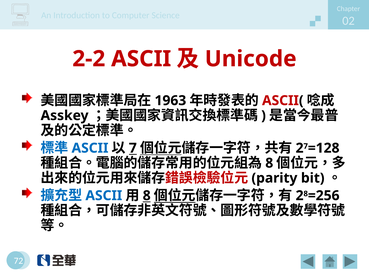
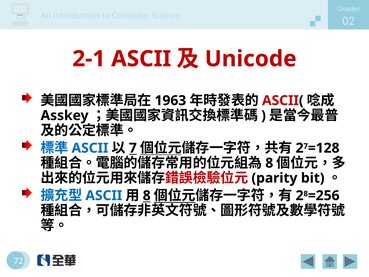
2-2: 2-2 -> 2-1
